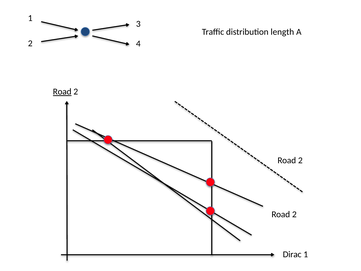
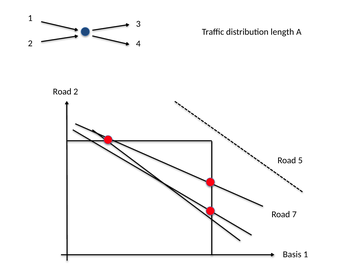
Road at (62, 92) underline: present -> none
2 at (300, 160): 2 -> 5
2 at (294, 214): 2 -> 7
Dirac: Dirac -> Basis
